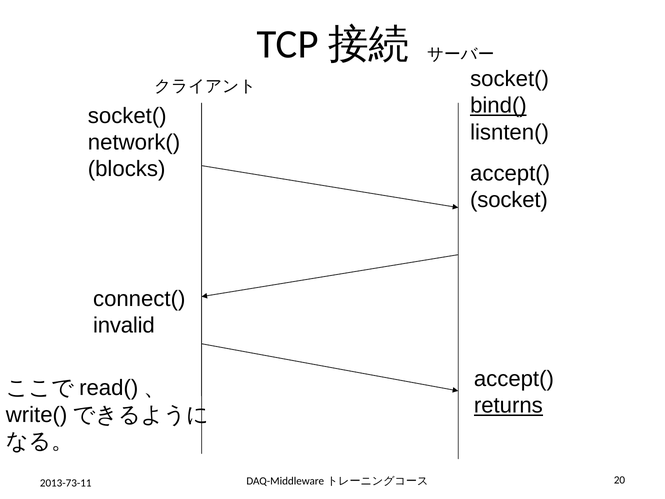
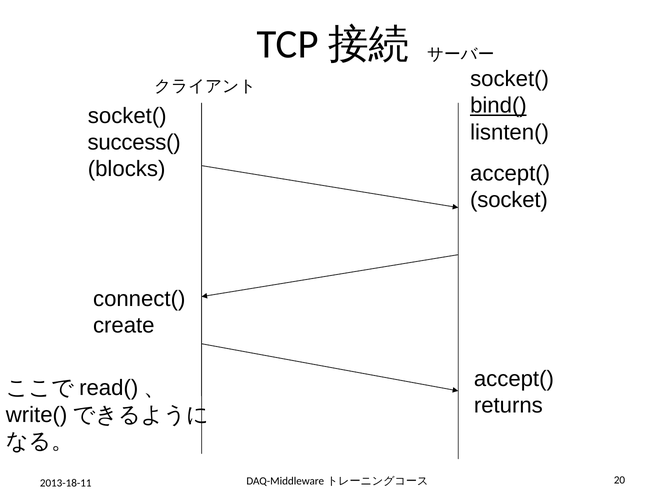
network(: network( -> success(
invalid: invalid -> create
returns underline: present -> none
2013-73-11: 2013-73-11 -> 2013-18-11
